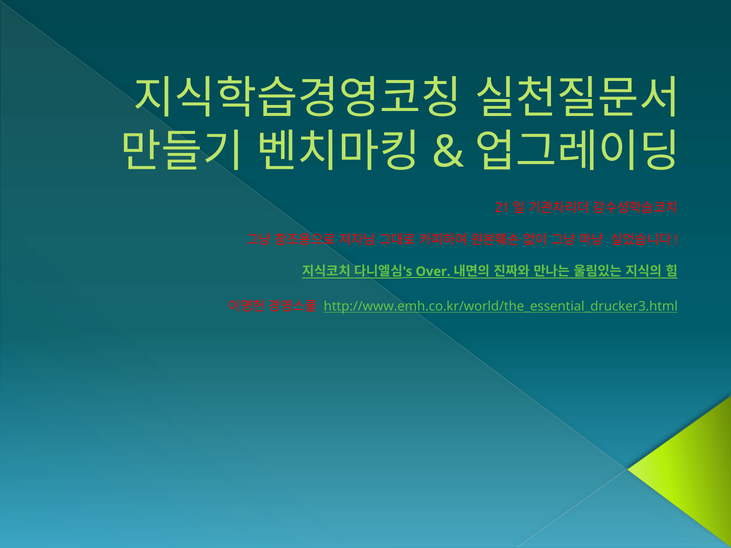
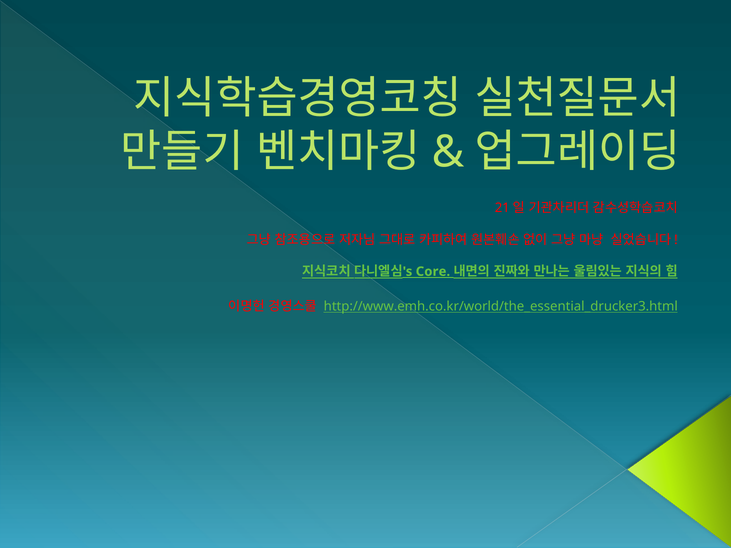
Over: Over -> Core
